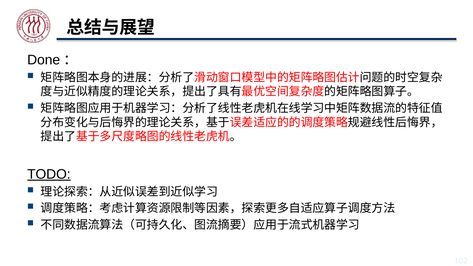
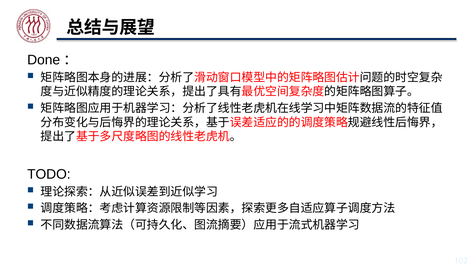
TODO underline: present -> none
